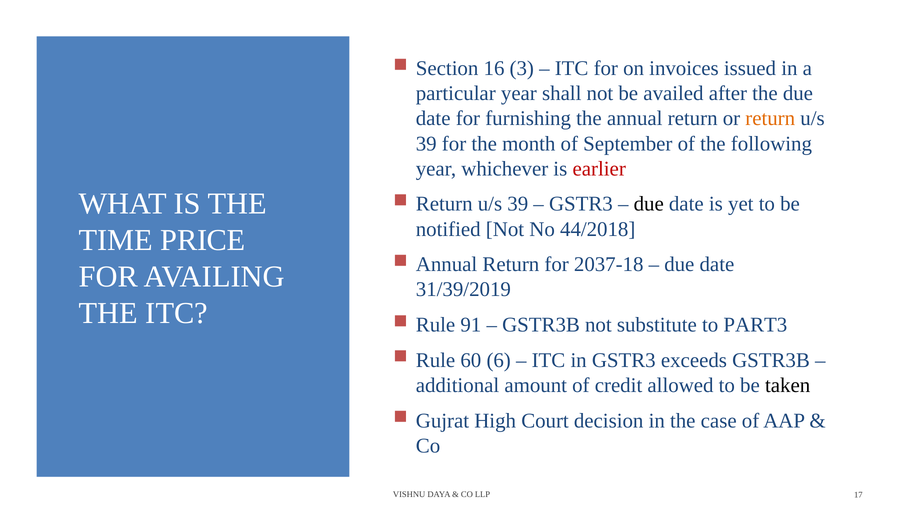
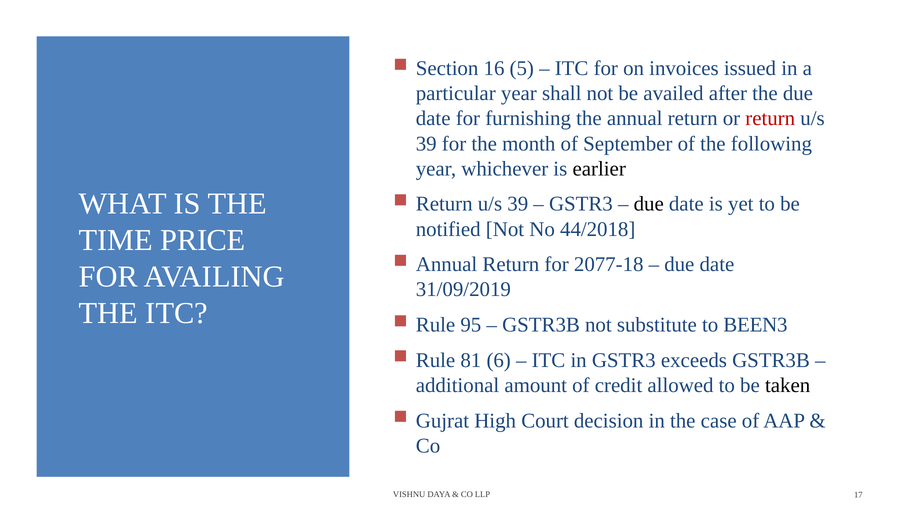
3: 3 -> 5
return at (770, 119) colour: orange -> red
earlier colour: red -> black
2037-18: 2037-18 -> 2077-18
31/39/2019: 31/39/2019 -> 31/09/2019
91: 91 -> 95
PART3: PART3 -> BEEN3
60: 60 -> 81
